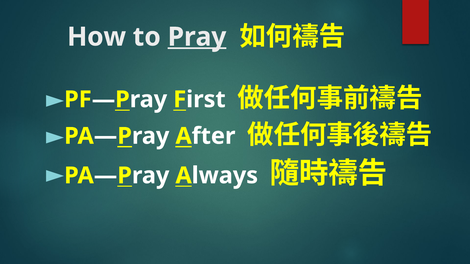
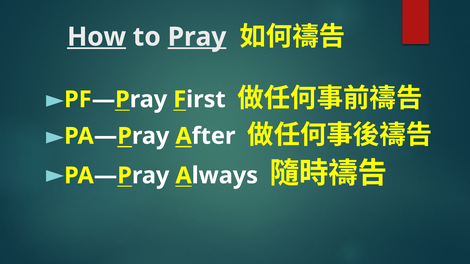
How underline: none -> present
